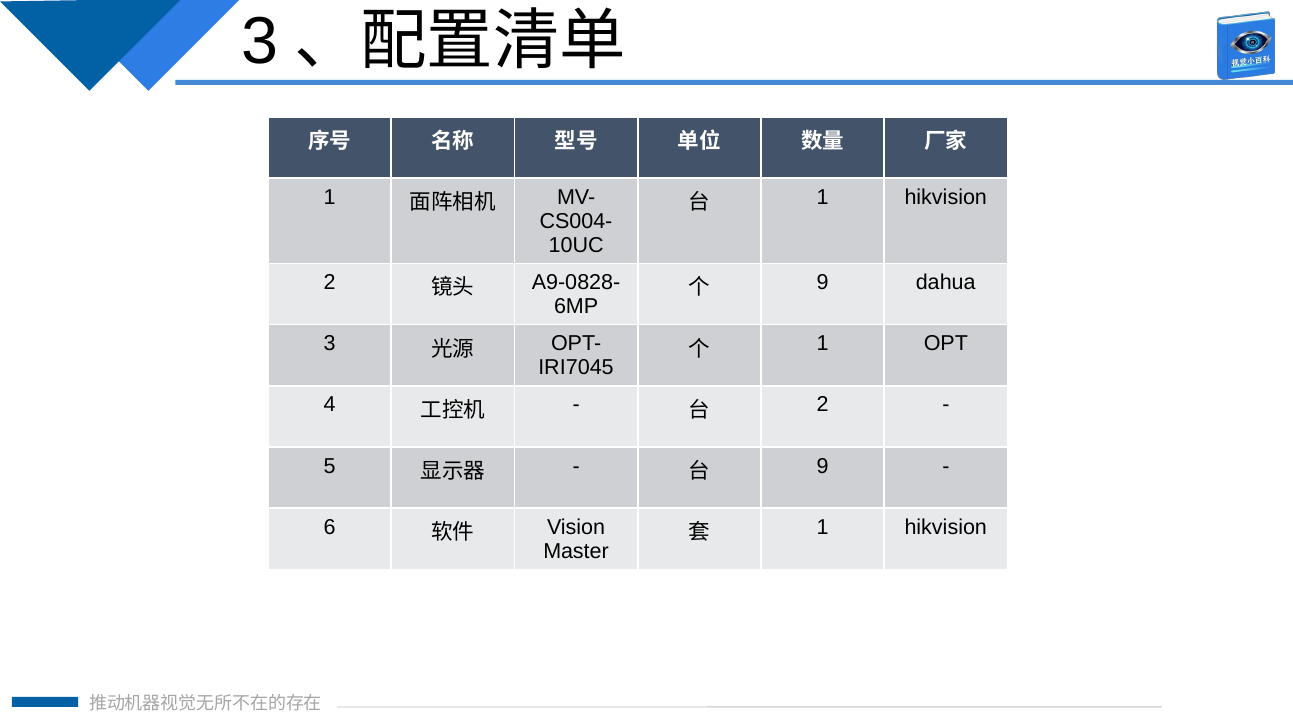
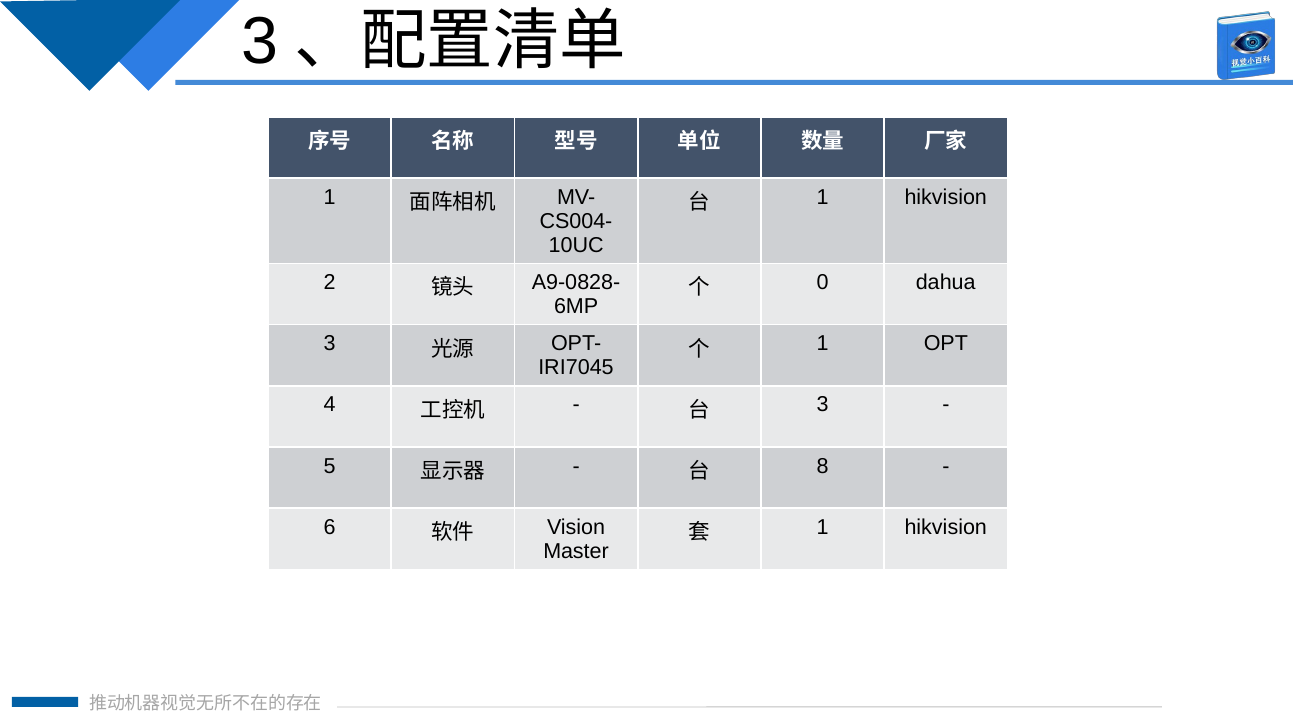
9 at (823, 283): 9 -> 0
2 at (823, 405): 2 -> 3
9 at (823, 466): 9 -> 8
